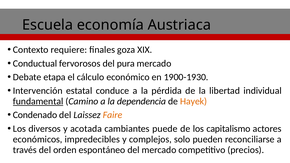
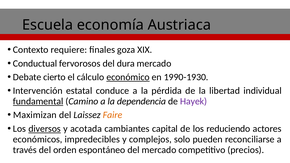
pura: pura -> dura
etapa: etapa -> cierto
económico underline: none -> present
1900-1930: 1900-1930 -> 1990-1930
Hayek colour: orange -> purple
Condenado: Condenado -> Maximizan
diversos underline: none -> present
puede: puede -> capital
capitalismo: capitalismo -> reduciendo
